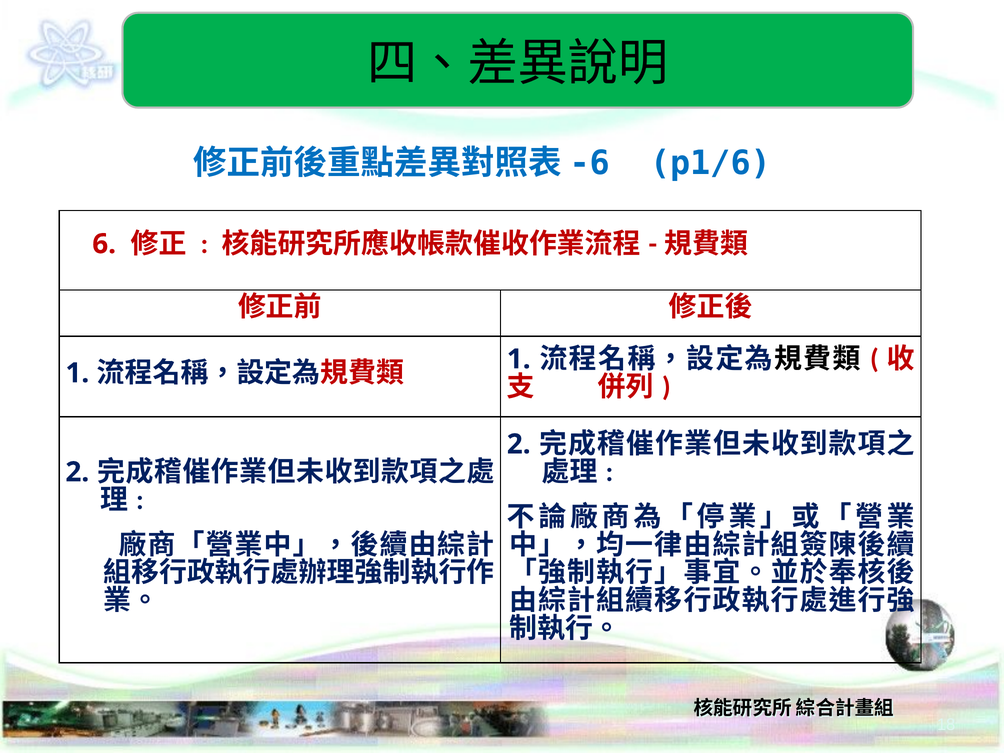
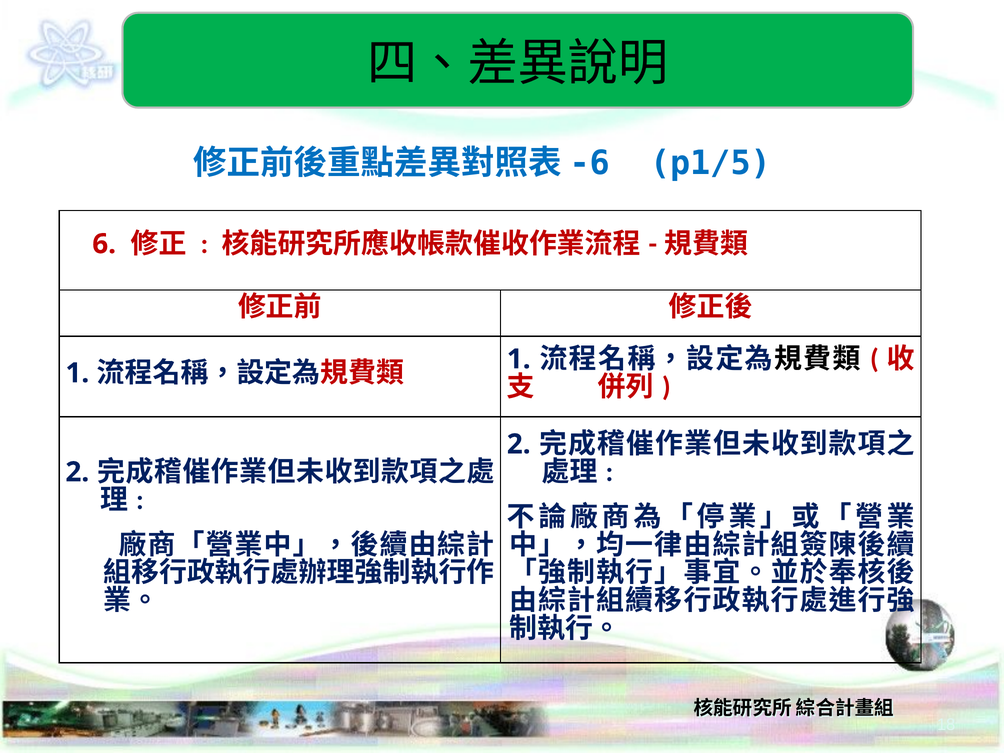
p1/6: p1/6 -> p1/5
